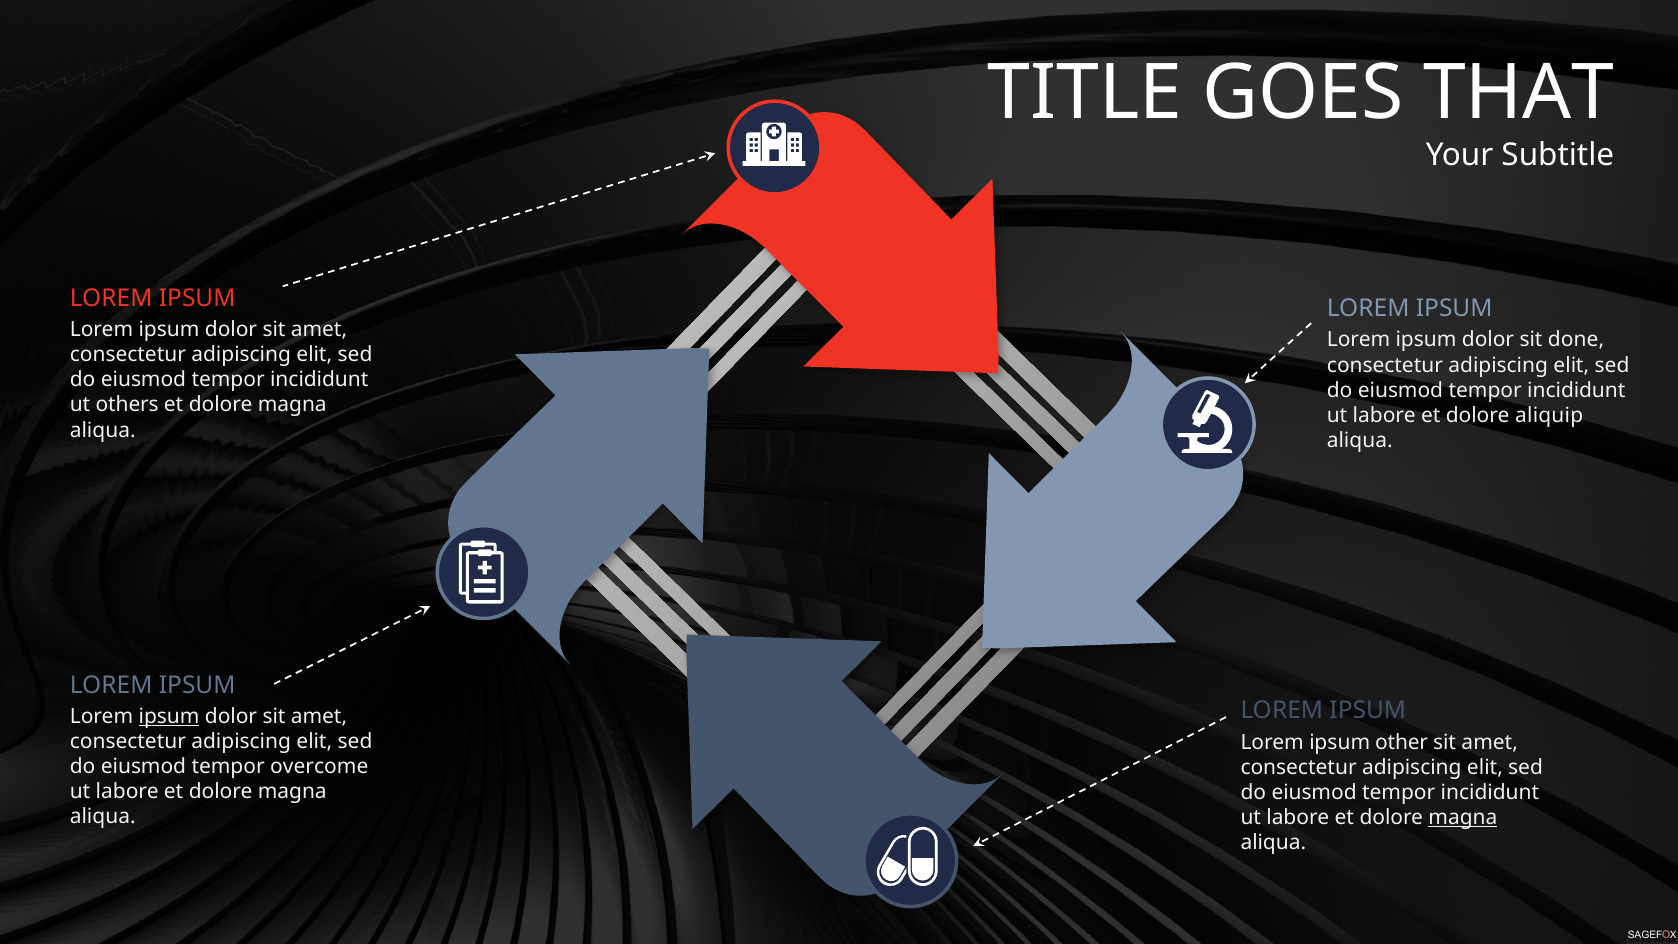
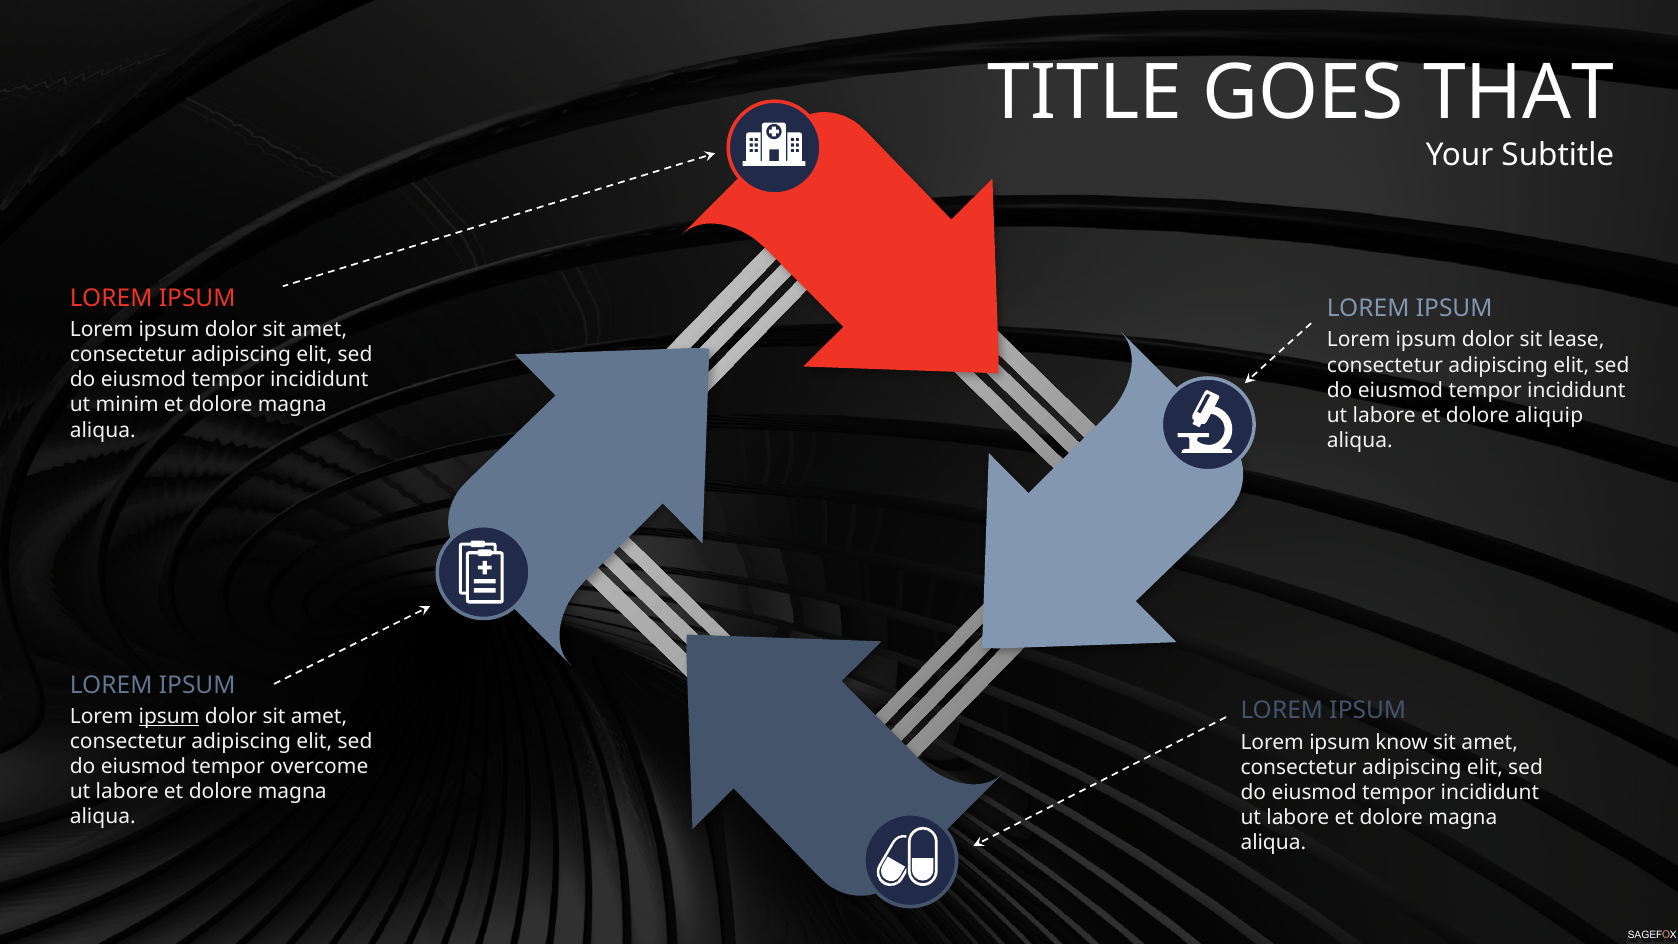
done: done -> lease
others: others -> minim
other: other -> know
magna at (1463, 817) underline: present -> none
